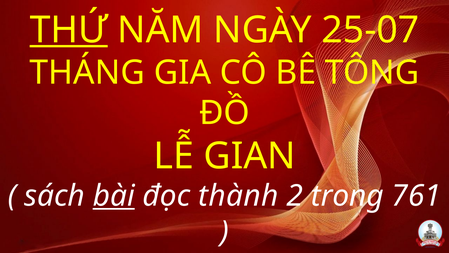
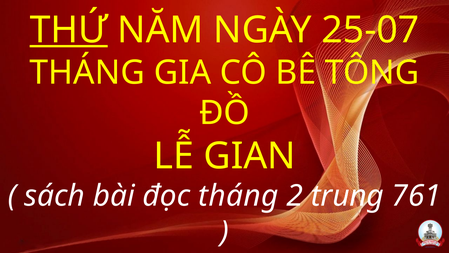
bài underline: present -> none
đọc thành: thành -> tháng
trong: trong -> trung
